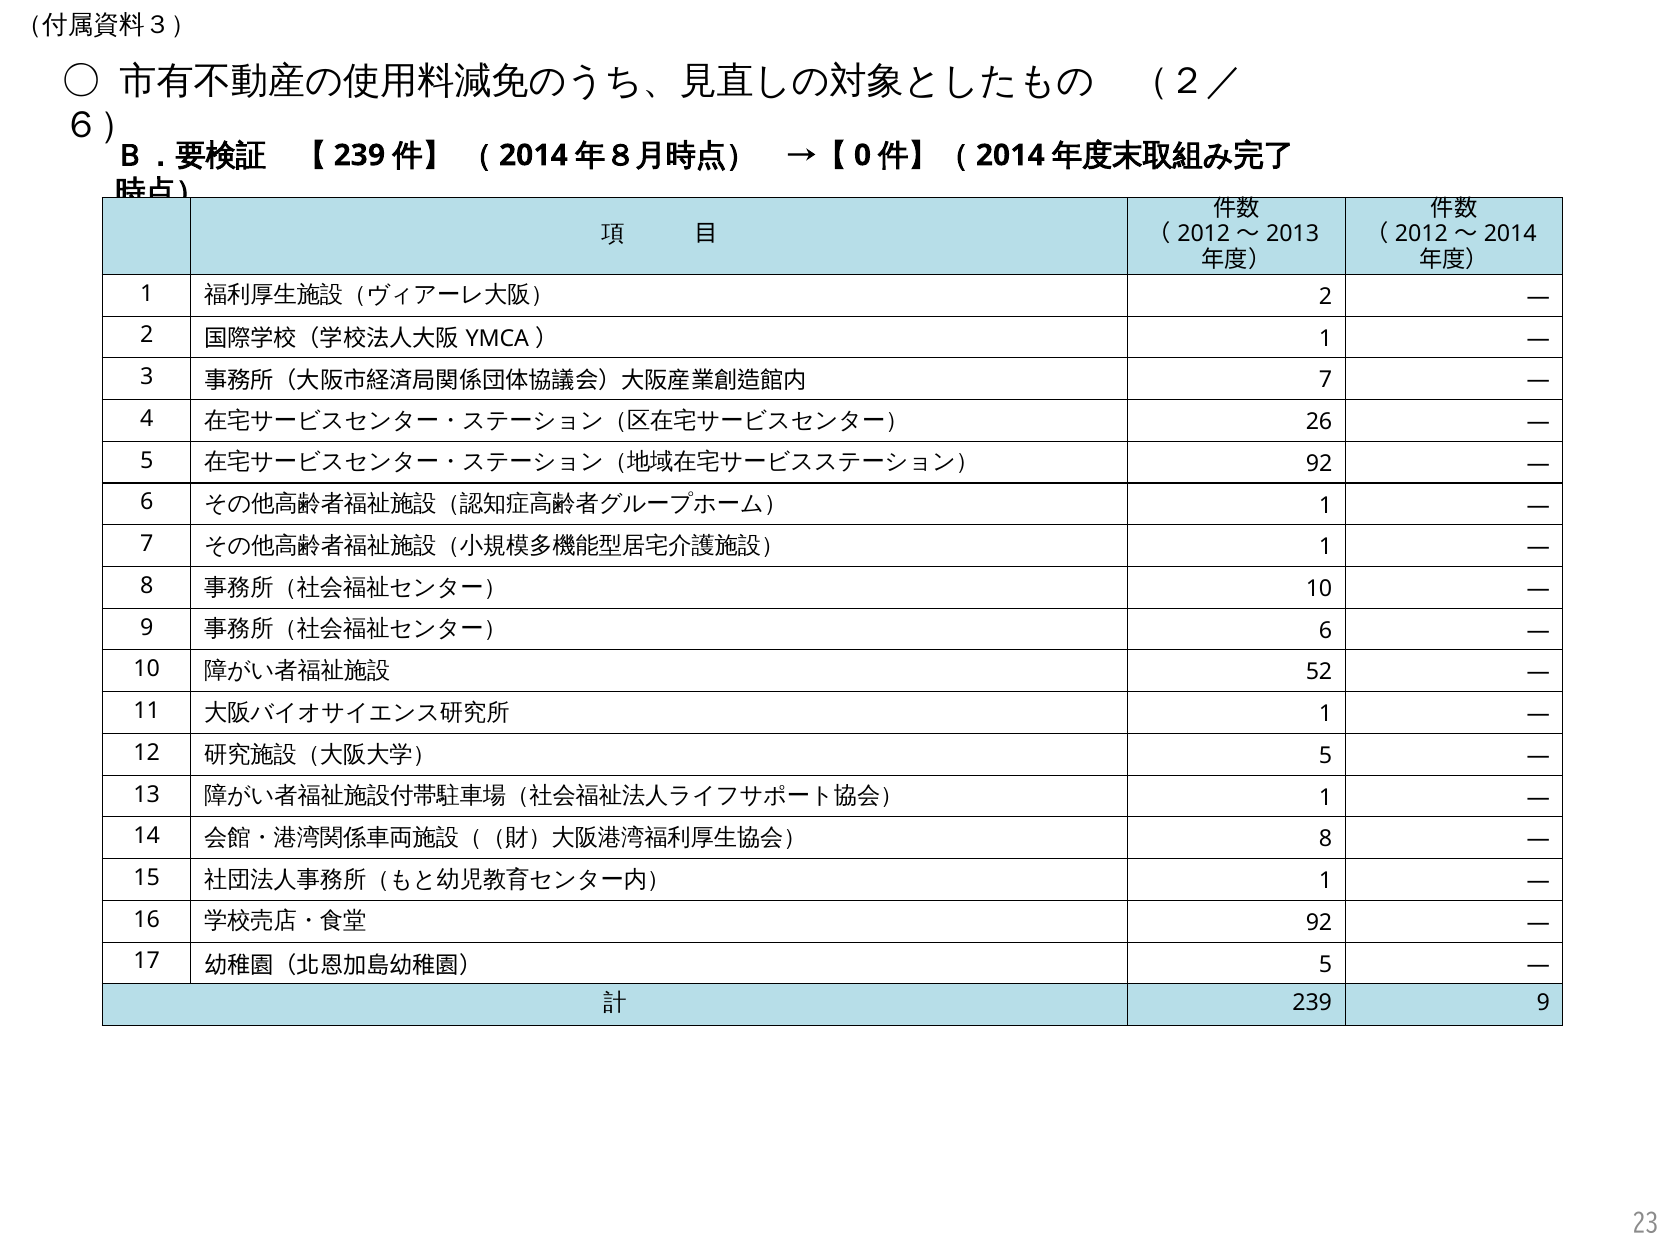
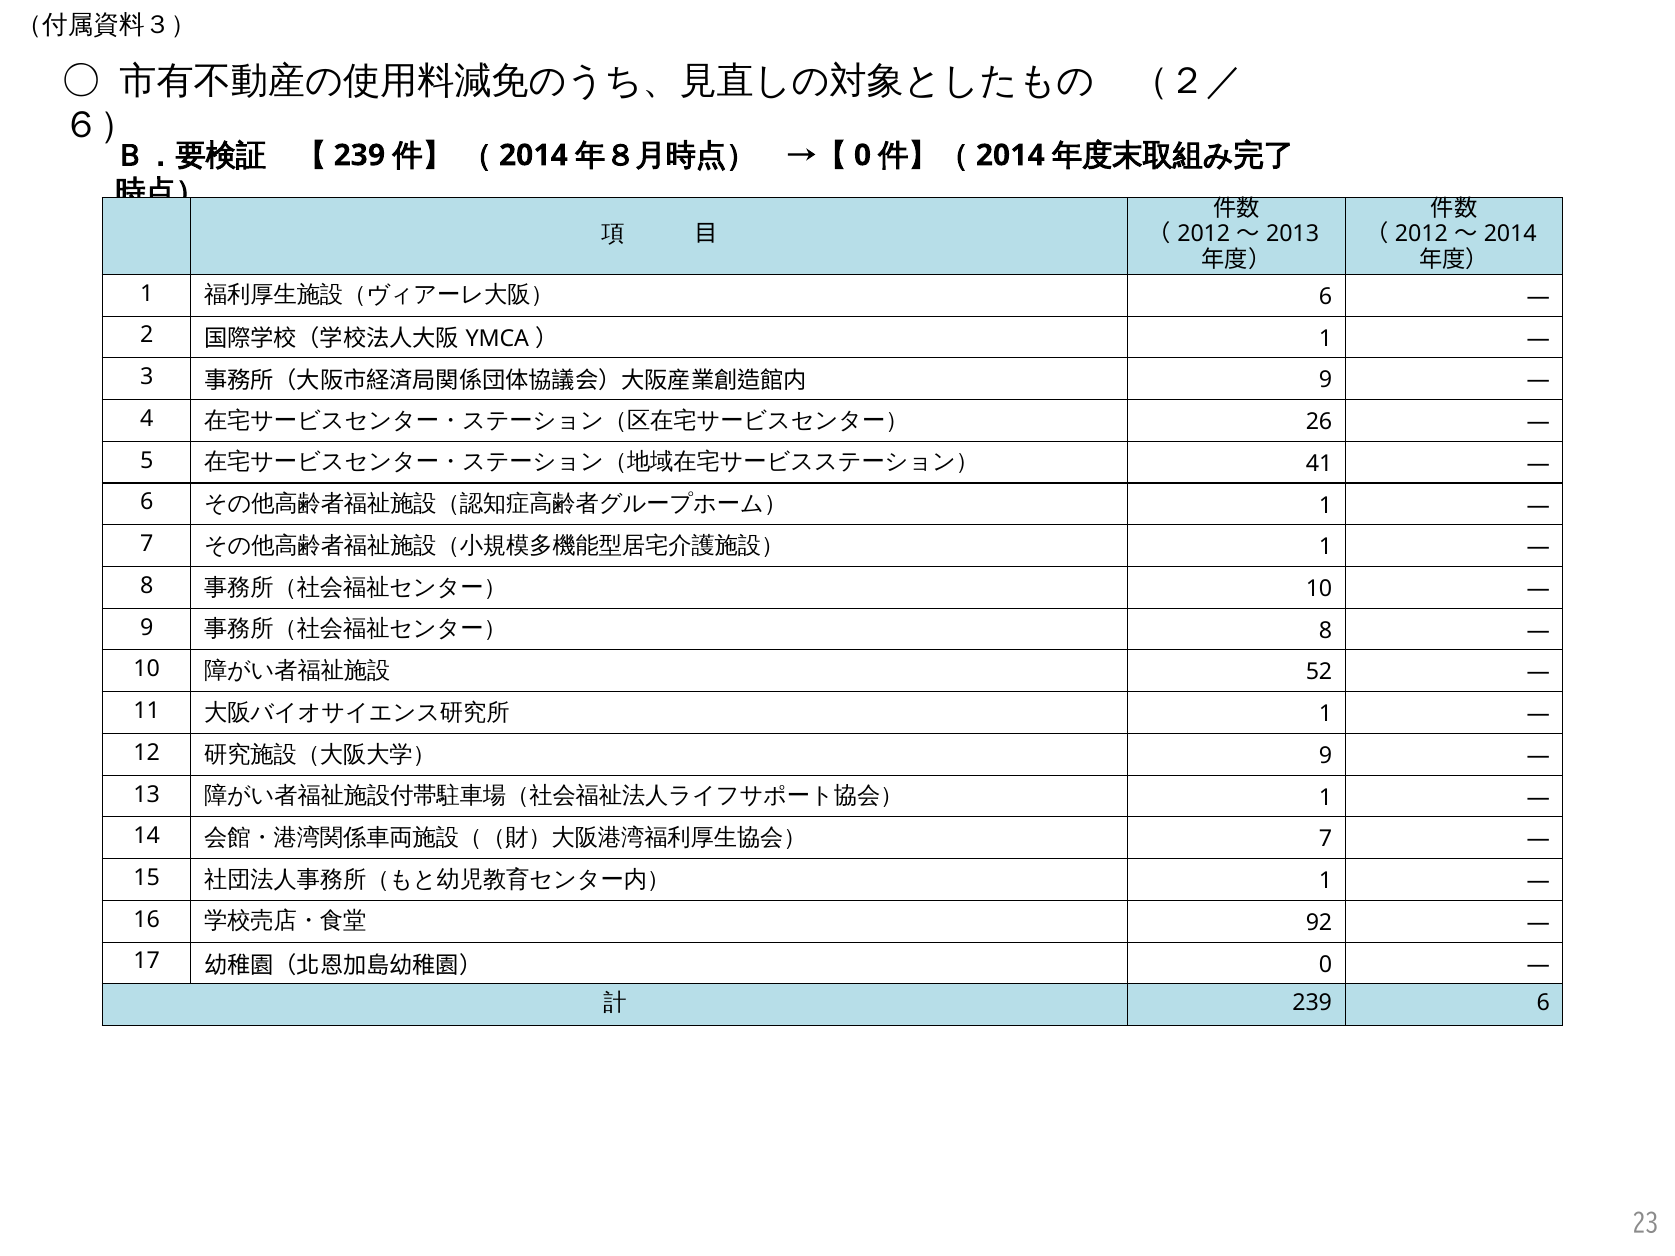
2 at (1326, 297): 2 -> 6
7 at (1326, 380): 7 -> 9
92 at (1319, 464): 92 -> 41
6 at (1326, 631): 6 -> 8
5 at (1326, 756): 5 -> 9
8 at (1326, 839): 8 -> 7
5 at (1326, 965): 5 -> 0
239 9: 9 -> 6
